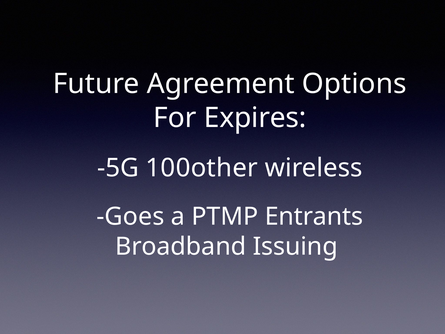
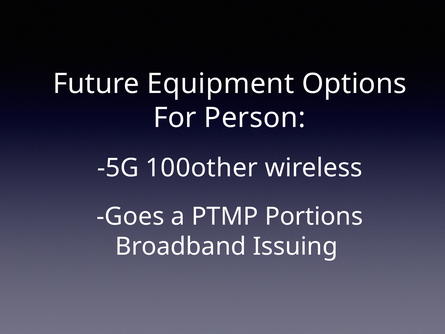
Agreement: Agreement -> Equipment
Expires: Expires -> Person
Entrants: Entrants -> Portions
